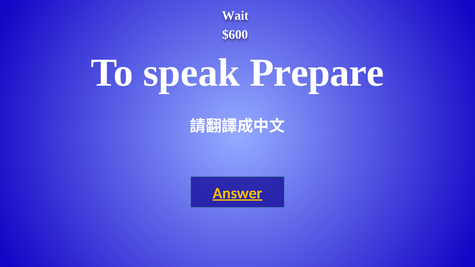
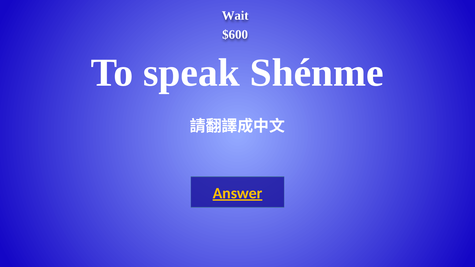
Prepare: Prepare -> Shénme
